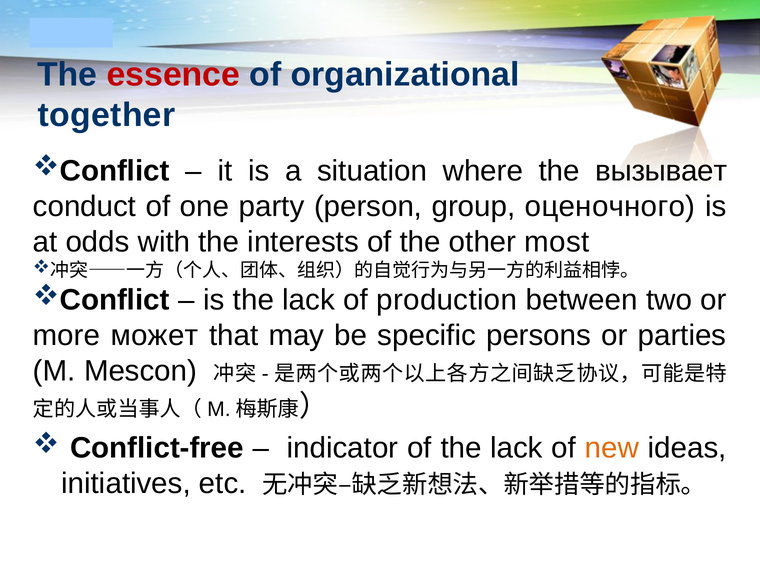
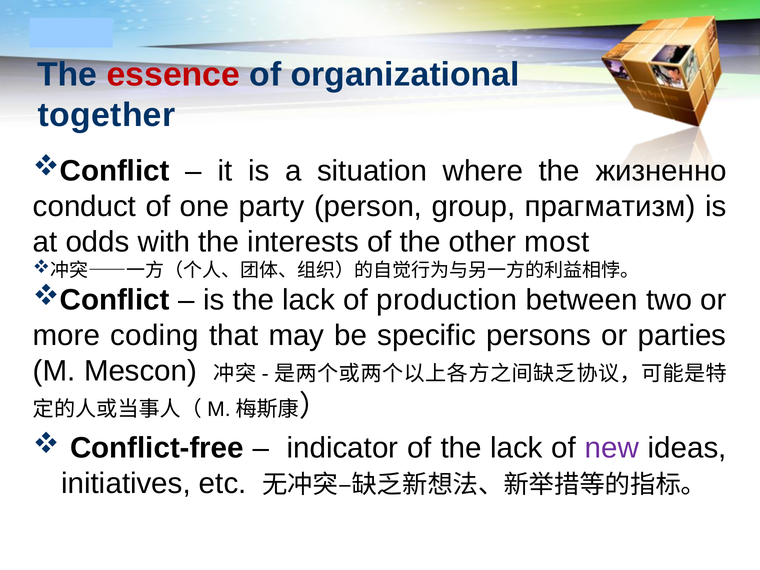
вызывает: вызывает -> жизненно
оценочного: оценочного -> прагматизм
может: может -> coding
new colour: orange -> purple
